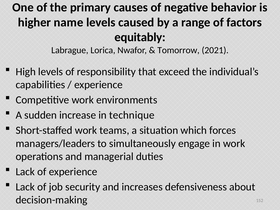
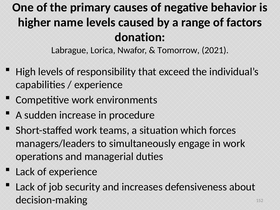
equitably: equitably -> donation
technique: technique -> procedure
